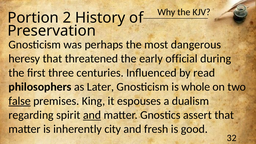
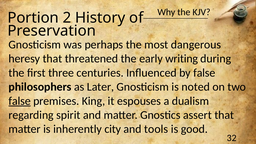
official: official -> writing
by read: read -> false
whole: whole -> noted
and at (92, 115) underline: present -> none
fresh: fresh -> tools
